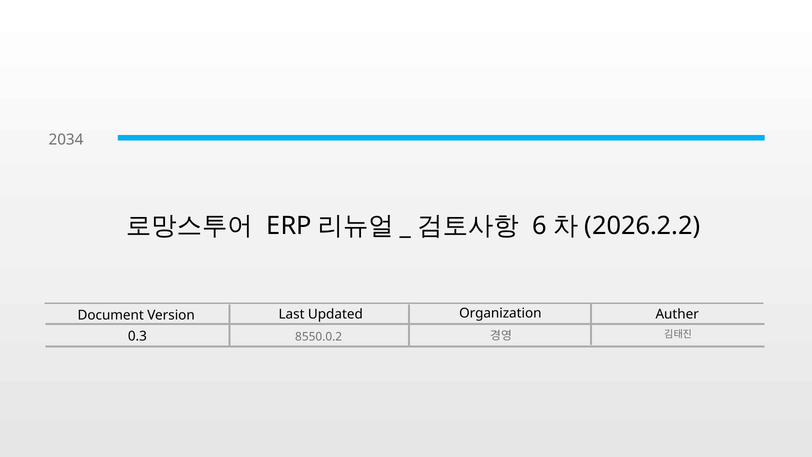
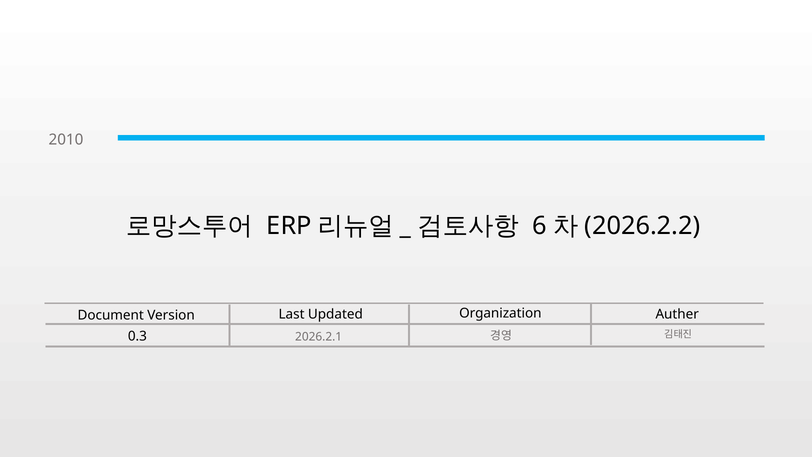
2034: 2034 -> 2010
8550.0.2: 8550.0.2 -> 2026.2.1
